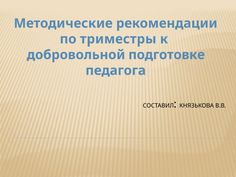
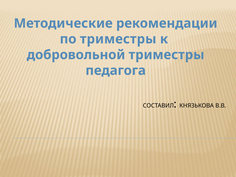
добровольной подготовке: подготовке -> триместры
